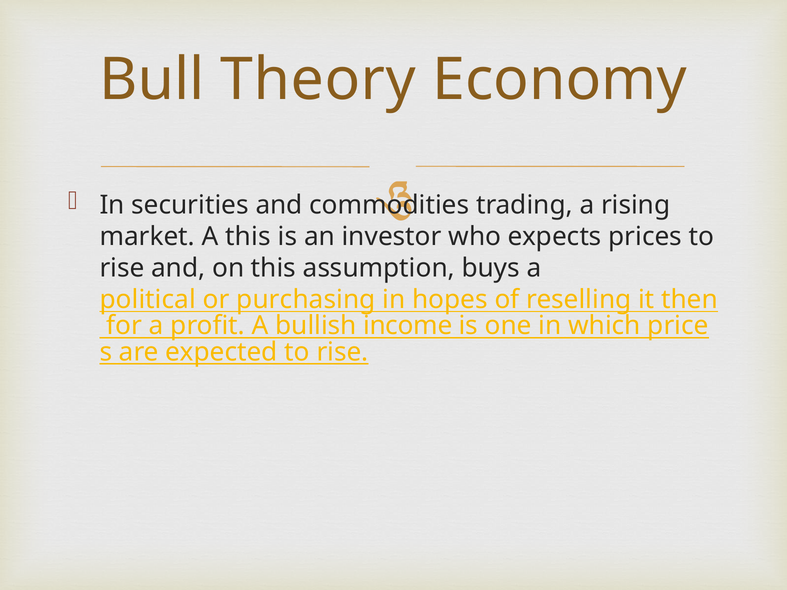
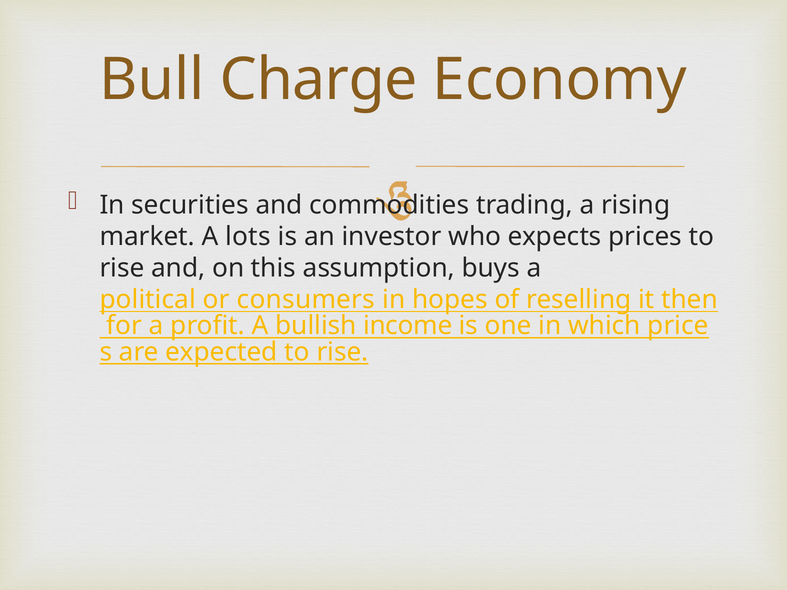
Theory: Theory -> Charge
A this: this -> lots
purchasing: purchasing -> consumers
